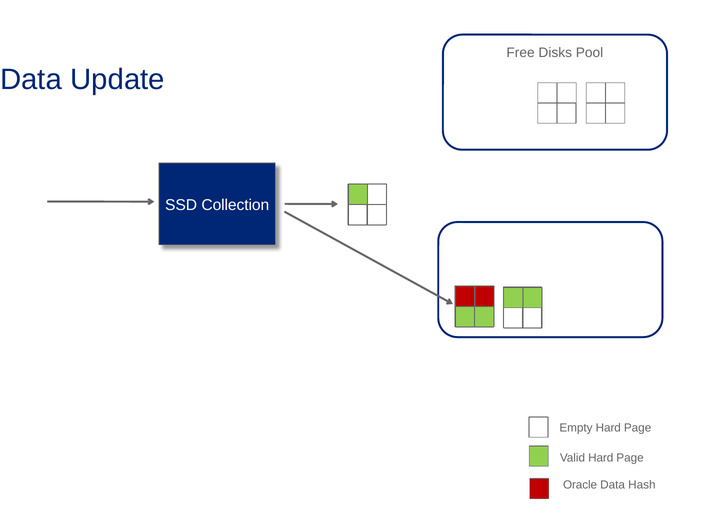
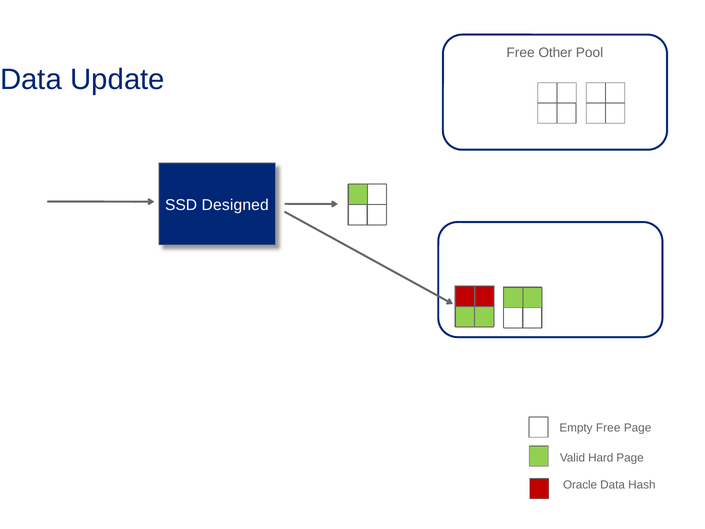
Disks: Disks -> Other
Collection: Collection -> Designed
Empty Hard: Hard -> Free
